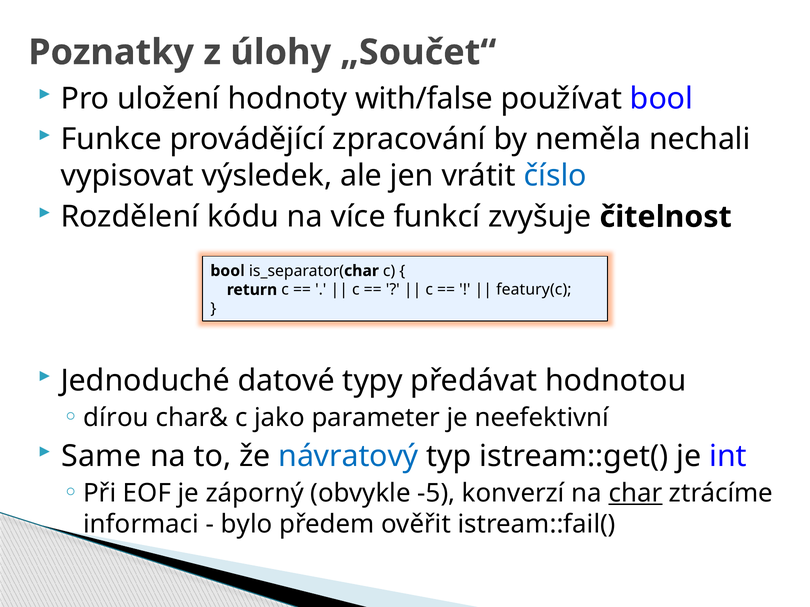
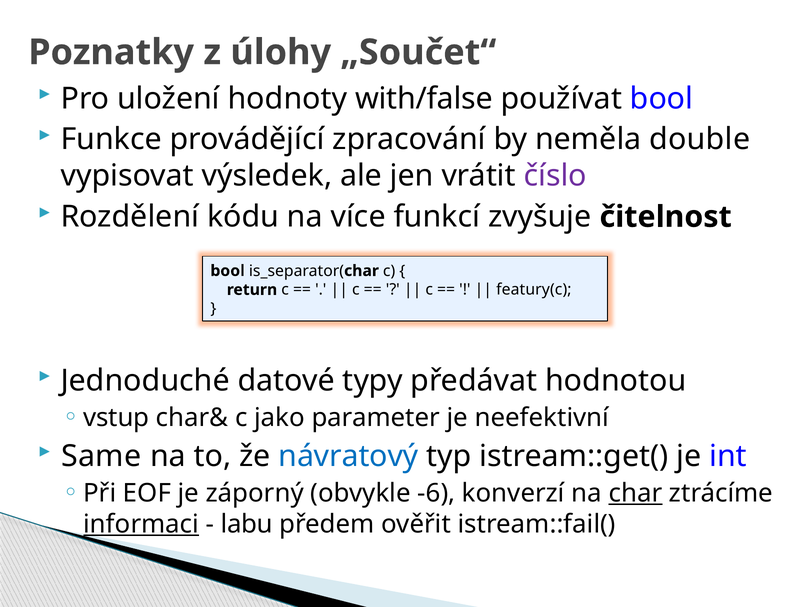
nechali: nechali -> double
číslo colour: blue -> purple
dírou: dírou -> vstup
-5: -5 -> -6
informaci underline: none -> present
bylo: bylo -> labu
